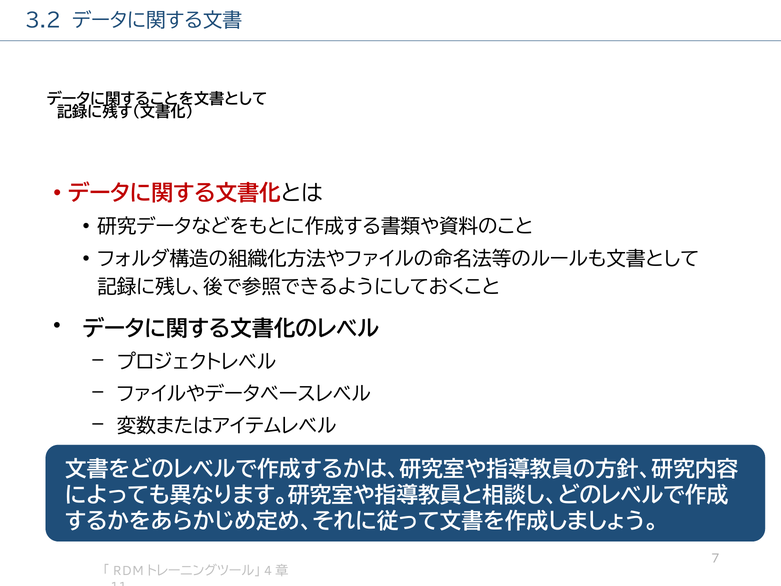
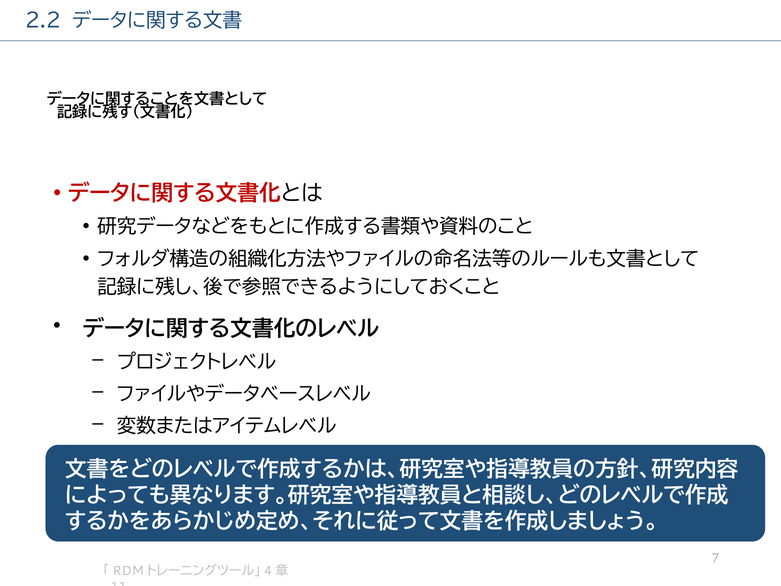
3.2: 3.2 -> 2.2
